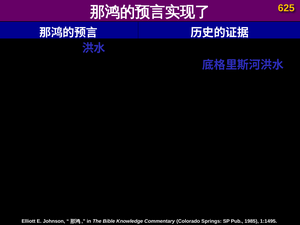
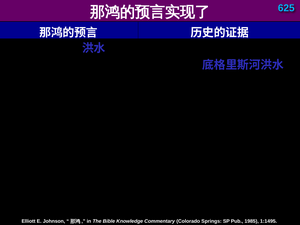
625 colour: yellow -> light blue
